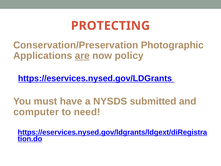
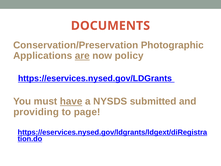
PROTECTING: PROTECTING -> DOCUMENTS
have underline: none -> present
computer: computer -> providing
need: need -> page
